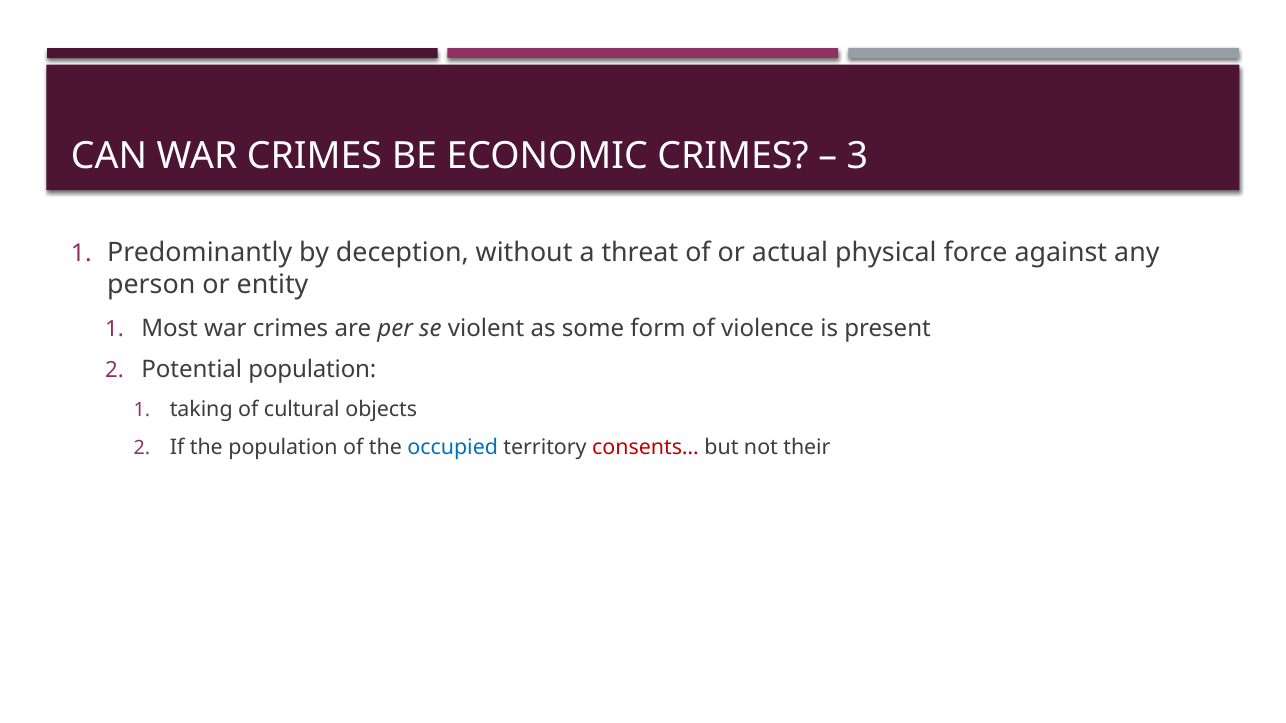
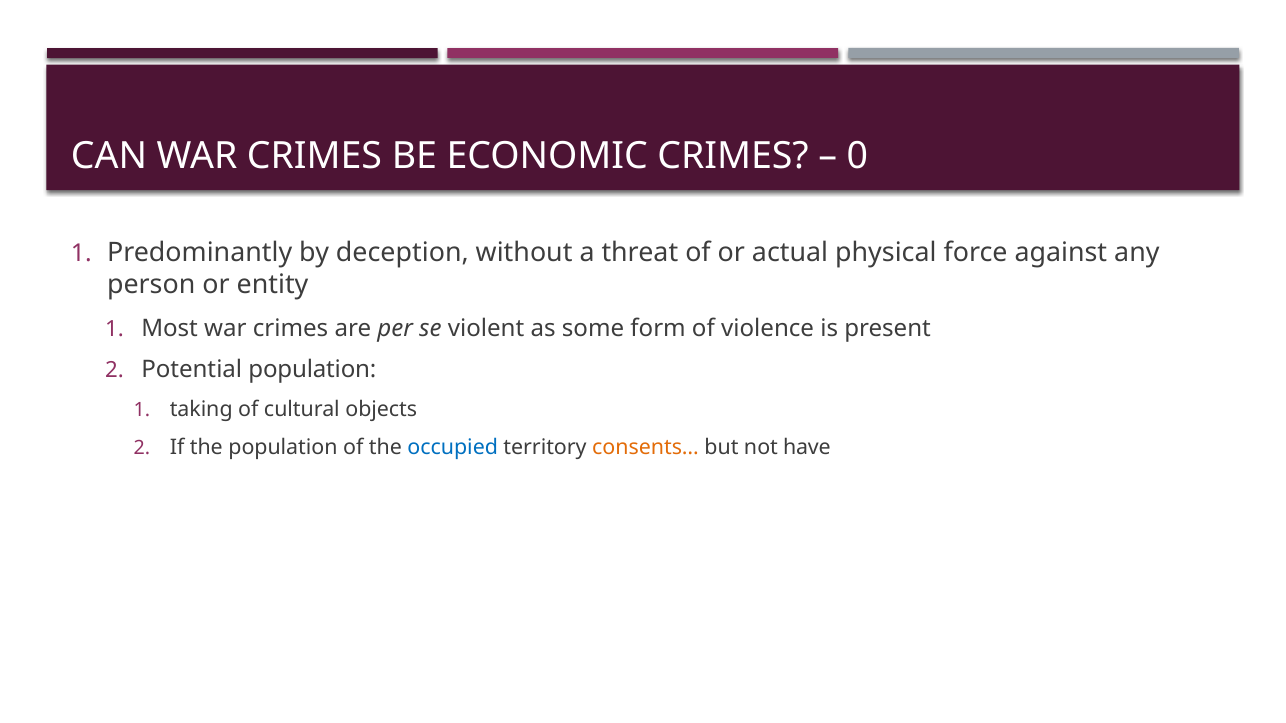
3: 3 -> 0
consents… colour: red -> orange
their: their -> have
